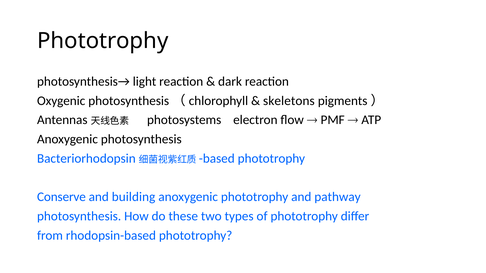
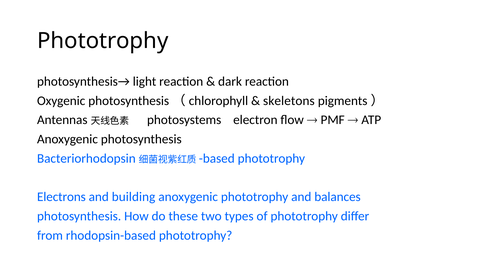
Conserve: Conserve -> Electrons
pathway: pathway -> balances
